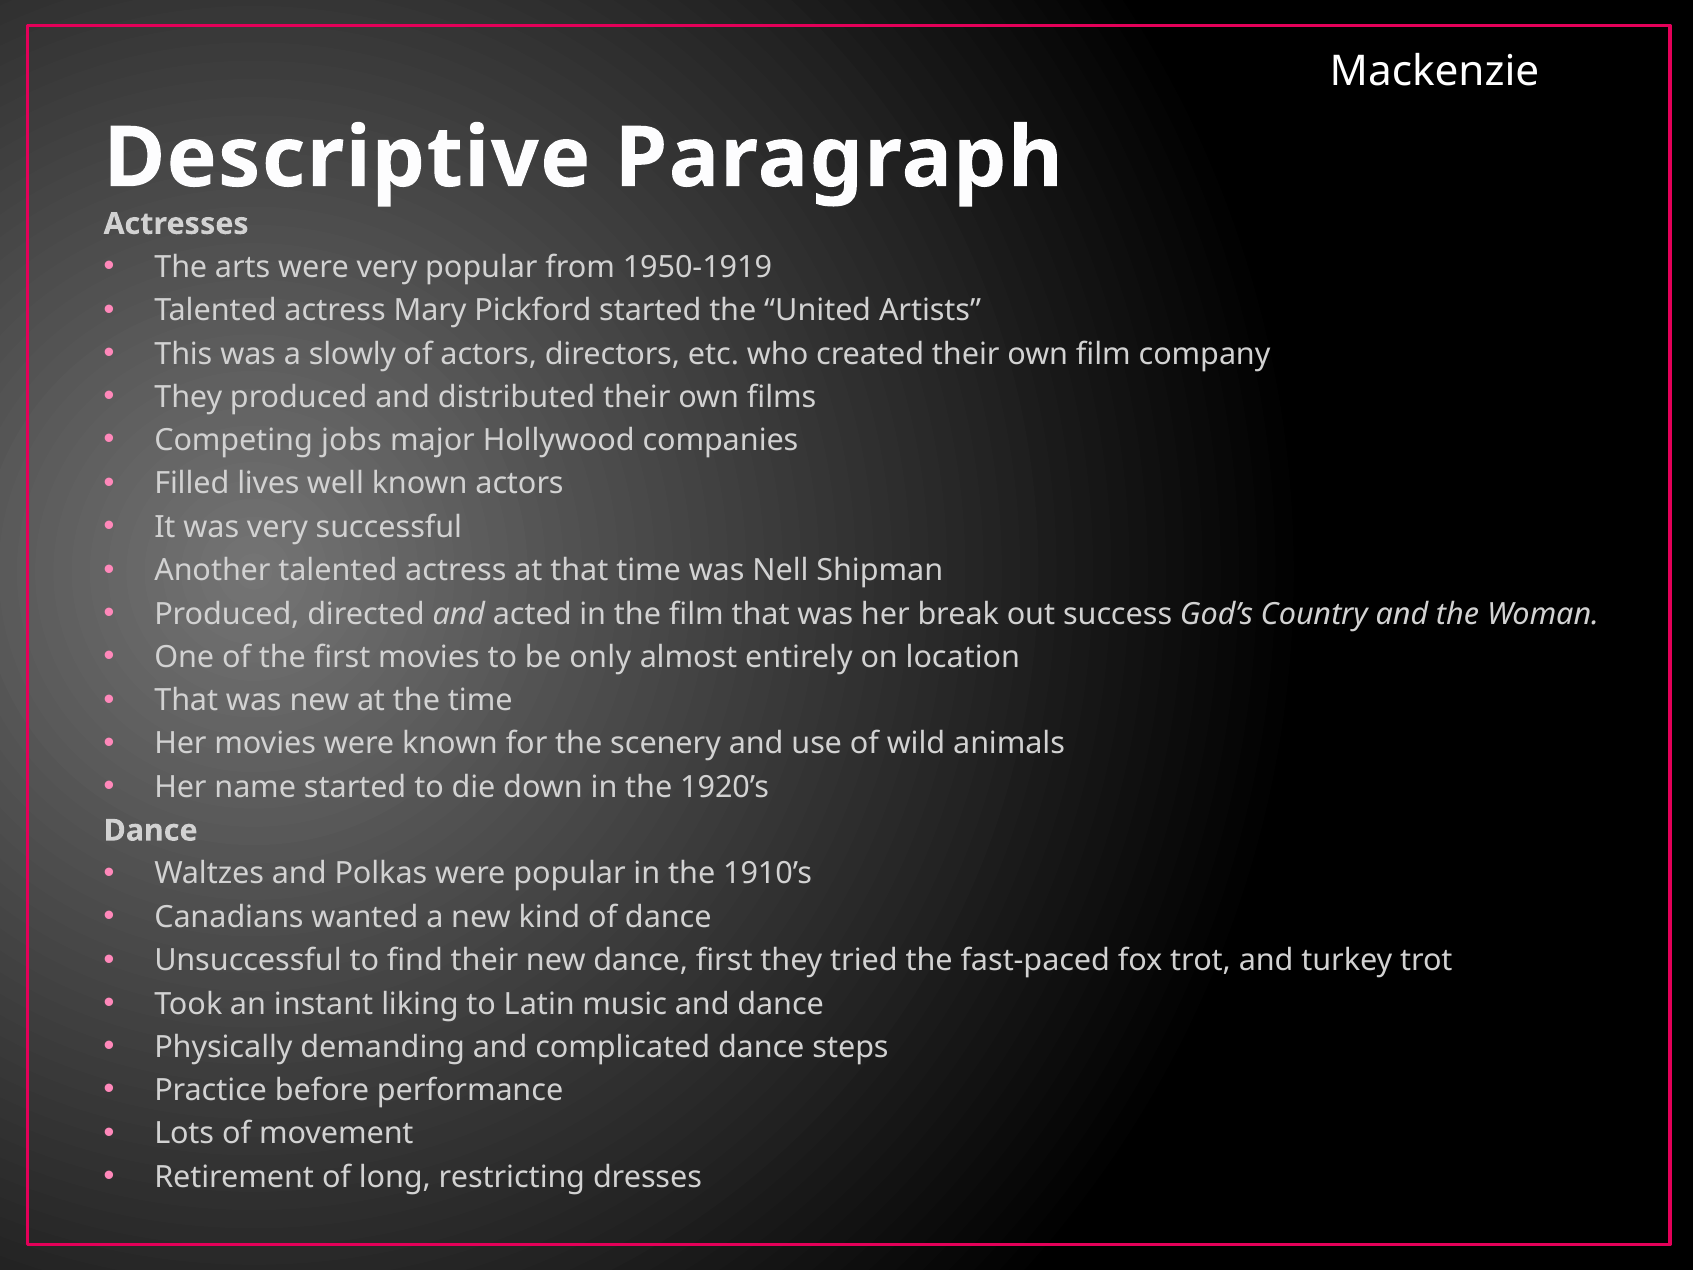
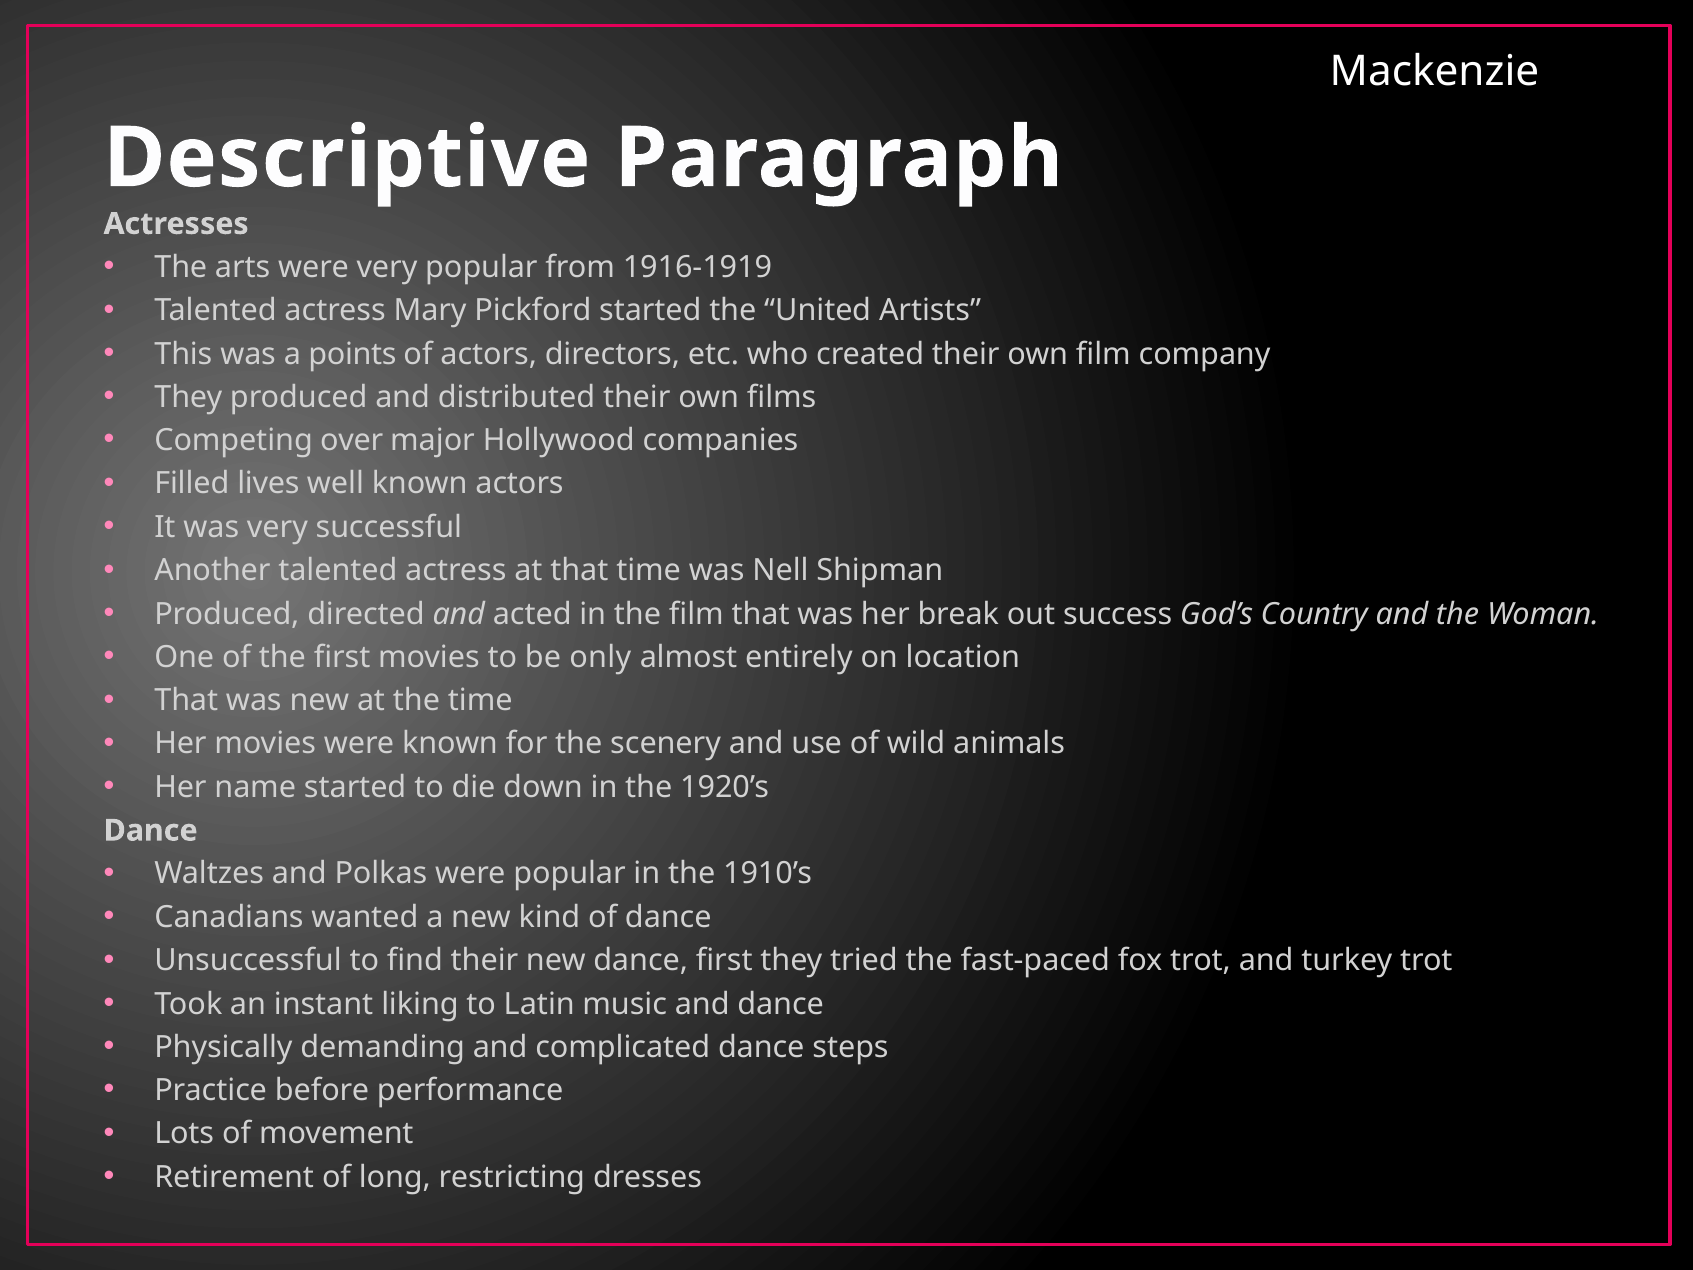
1950-1919: 1950-1919 -> 1916-1919
slowly: slowly -> points
jobs: jobs -> over
